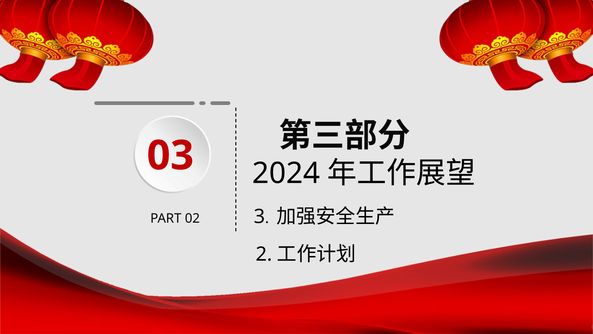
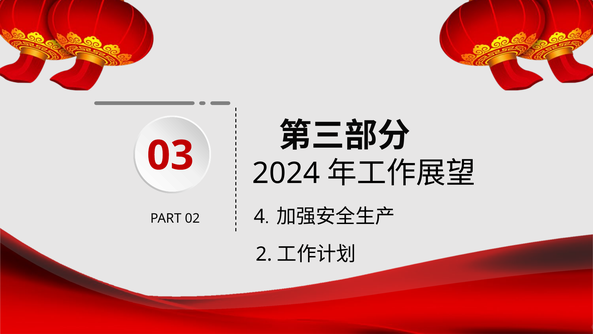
3: 3 -> 4
